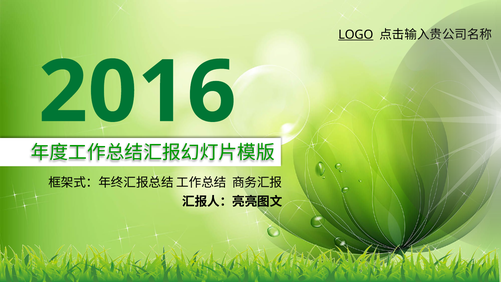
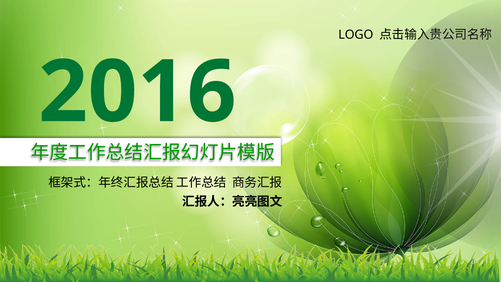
LOGO underline: present -> none
